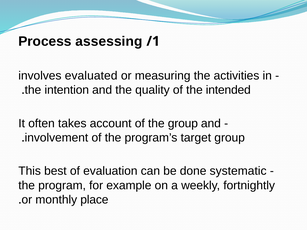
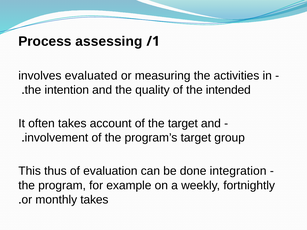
the group: group -> target
best: best -> thus
systematic: systematic -> integration
monthly place: place -> takes
